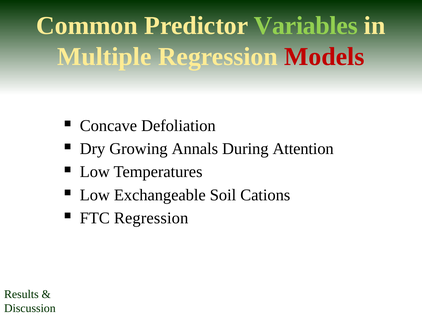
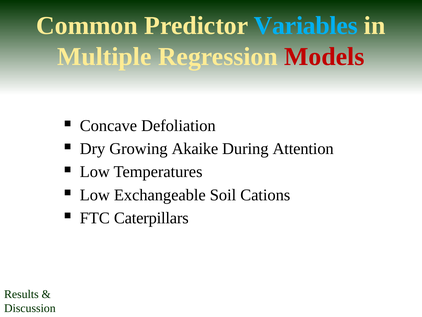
Variables colour: light green -> light blue
Annals: Annals -> Akaike
FTC Regression: Regression -> Caterpillars
